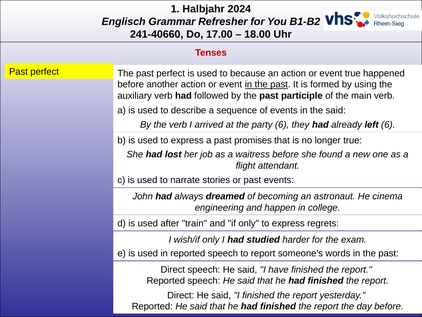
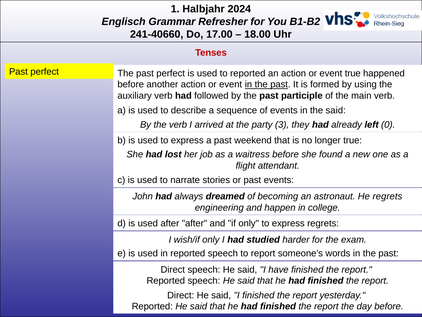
to because: because -> reported
party 6: 6 -> 3
left 6: 6 -> 0
promises: promises -> weekend
He cinema: cinema -> regrets
after train: train -> after
